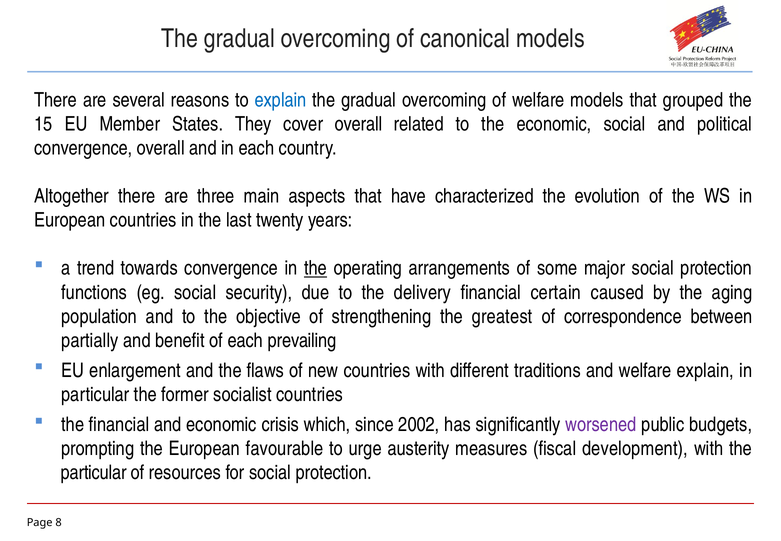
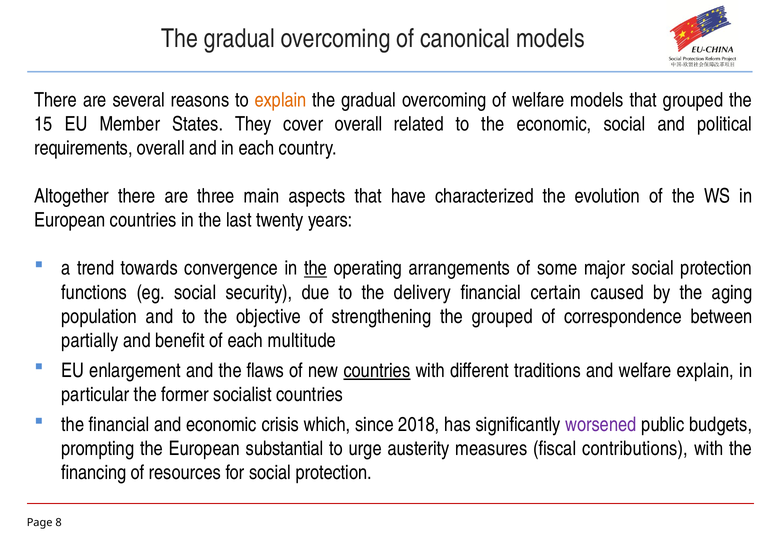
explain at (281, 100) colour: blue -> orange
convergence at (83, 148): convergence -> requirements
the greatest: greatest -> grouped
prevailing: prevailing -> multitude
countries at (377, 370) underline: none -> present
2002: 2002 -> 2018
favourable: favourable -> substantial
development: development -> contributions
particular at (94, 473): particular -> financing
